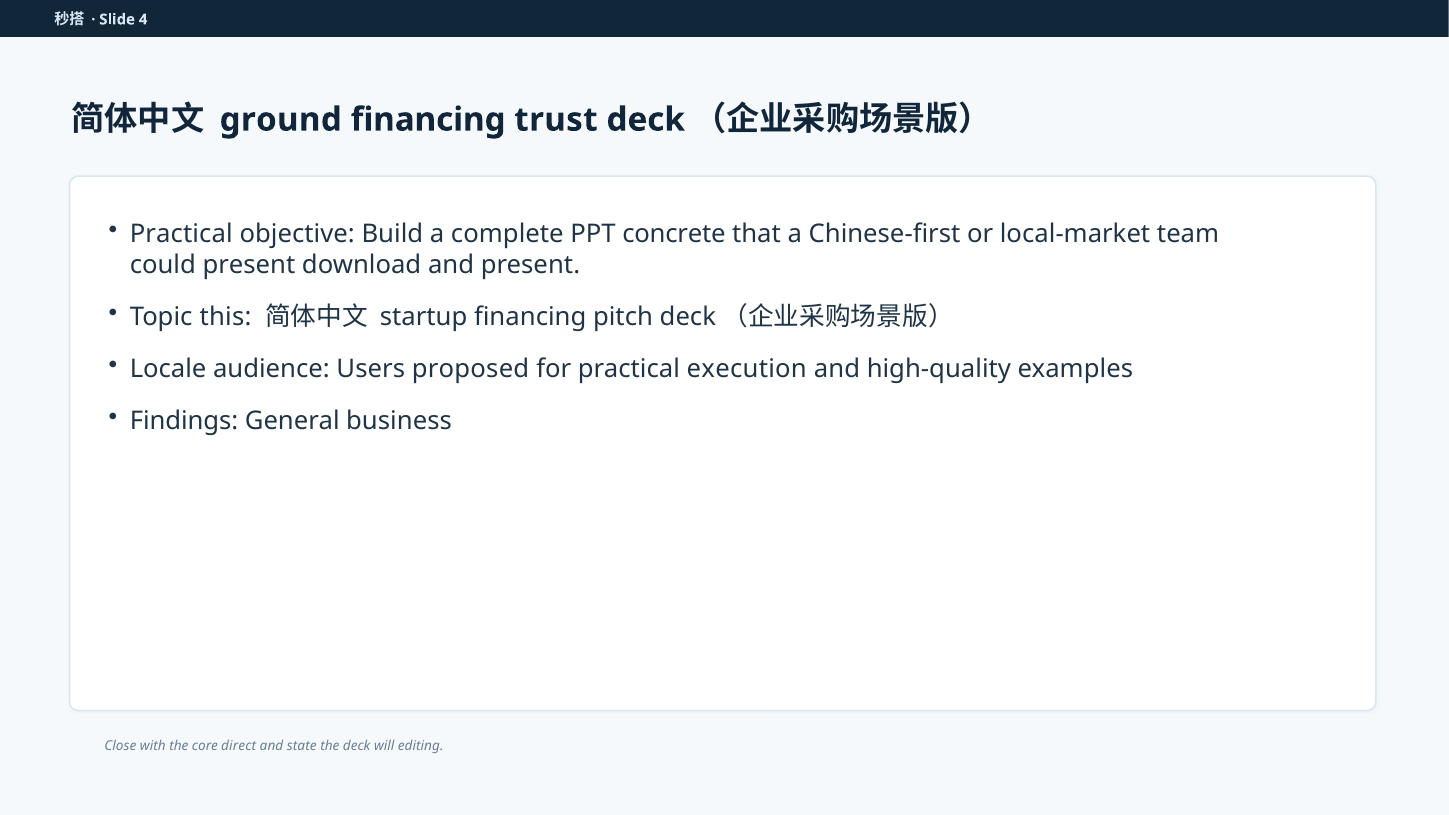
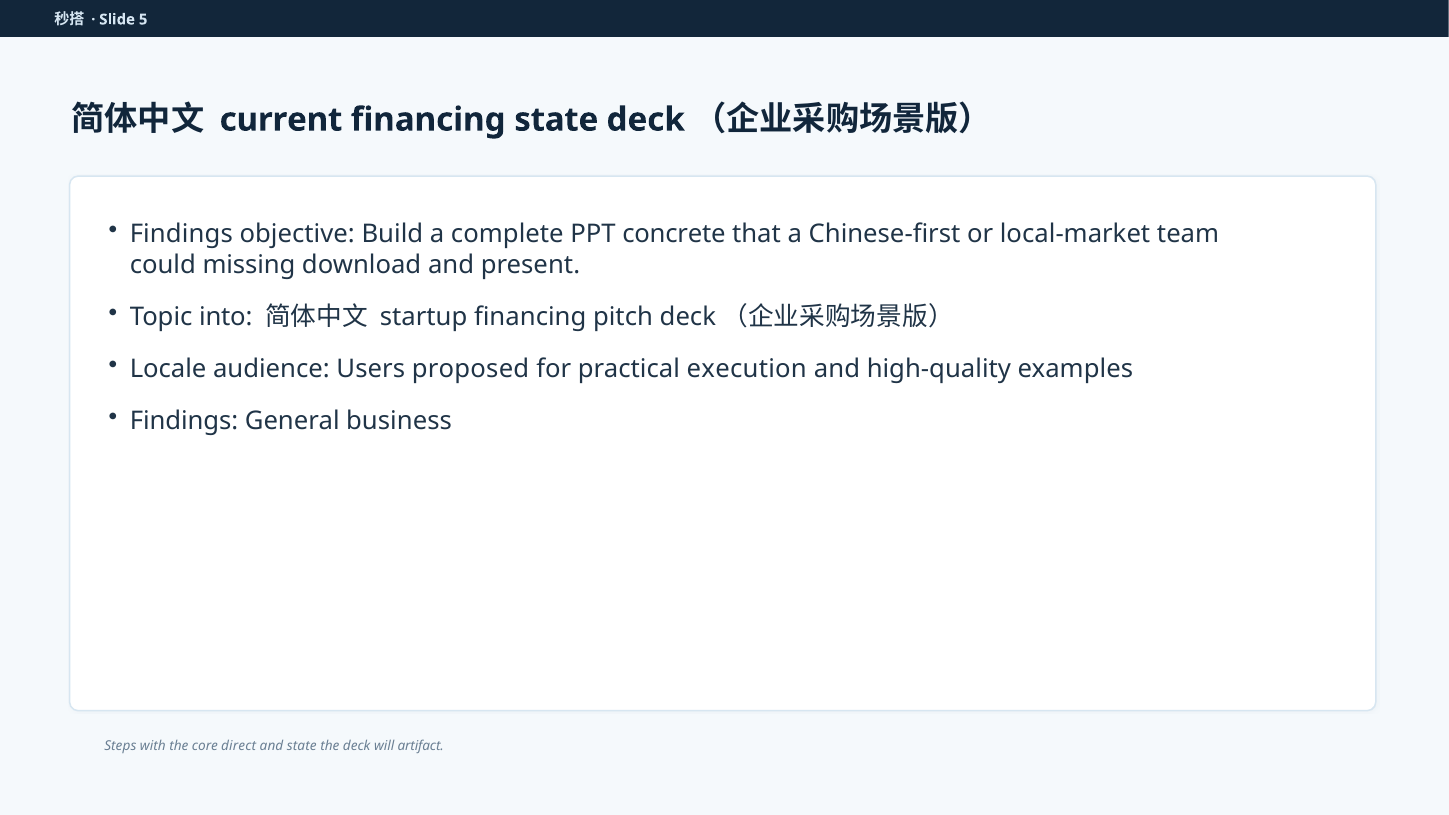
4: 4 -> 5
ground: ground -> current
financing trust: trust -> state
Practical at (181, 235): Practical -> Findings
could present: present -> missing
this: this -> into
Close: Close -> Steps
editing: editing -> artifact
